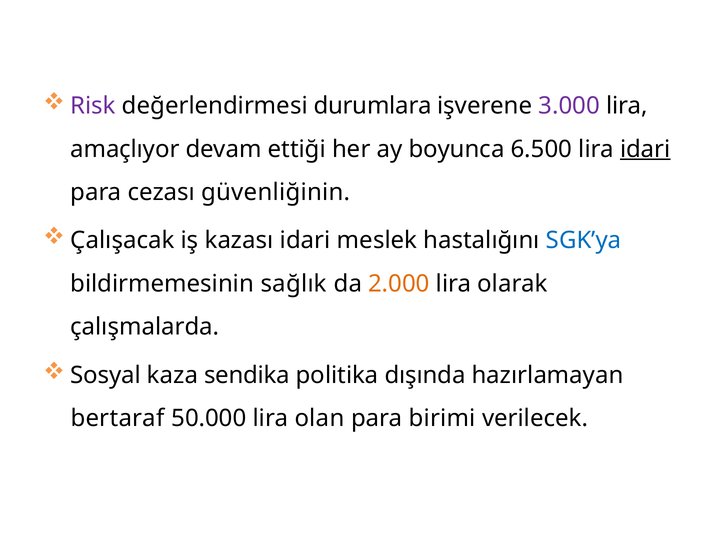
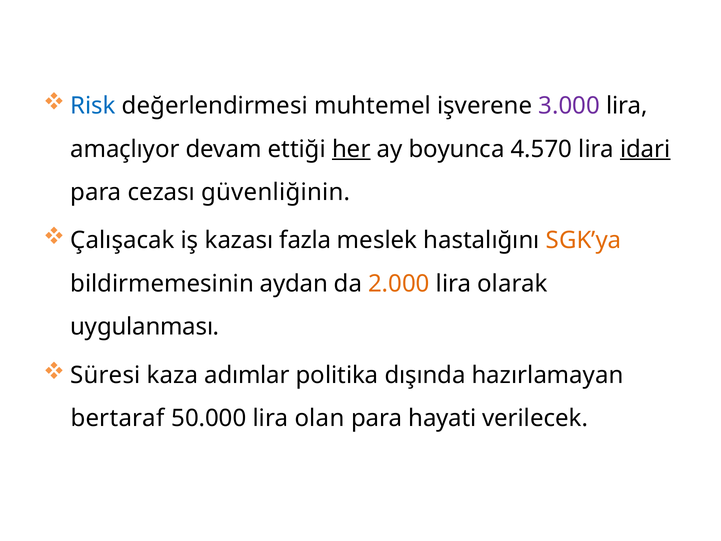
Risk colour: purple -> blue
durumlara: durumlara -> muhtemel
her underline: none -> present
6.500: 6.500 -> 4.570
kazası idari: idari -> fazla
SGK’ya colour: blue -> orange
sağlık: sağlık -> aydan
çalışmalarda: çalışmalarda -> uygulanması
Sosyal: Sosyal -> Süresi
sendika: sendika -> adımlar
birimi: birimi -> hayati
